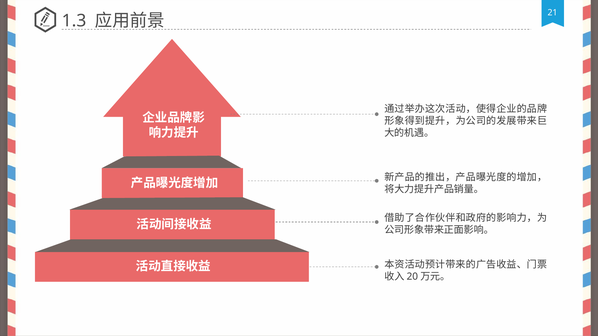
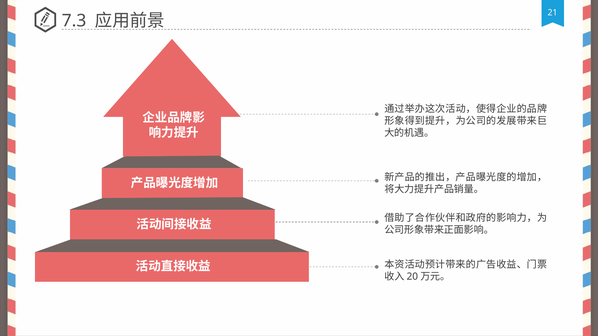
1.3: 1.3 -> 7.3
